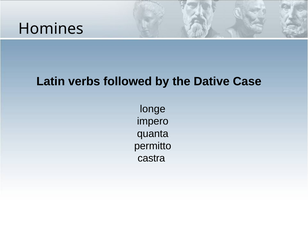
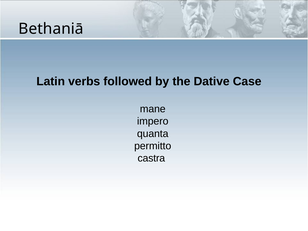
Homines: Homines -> Bethaniā
longe: longe -> mane
